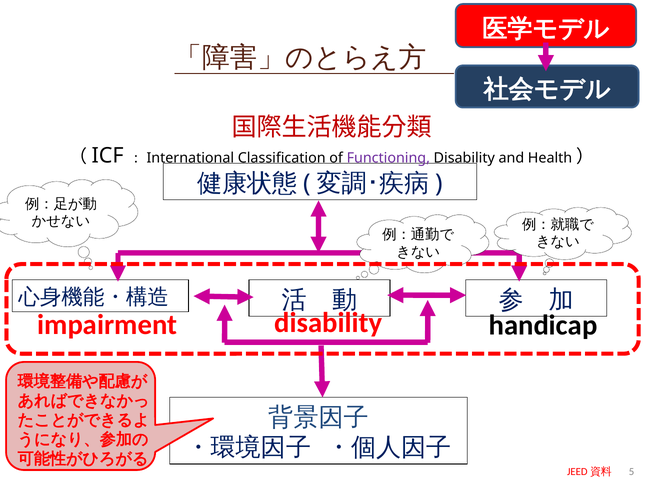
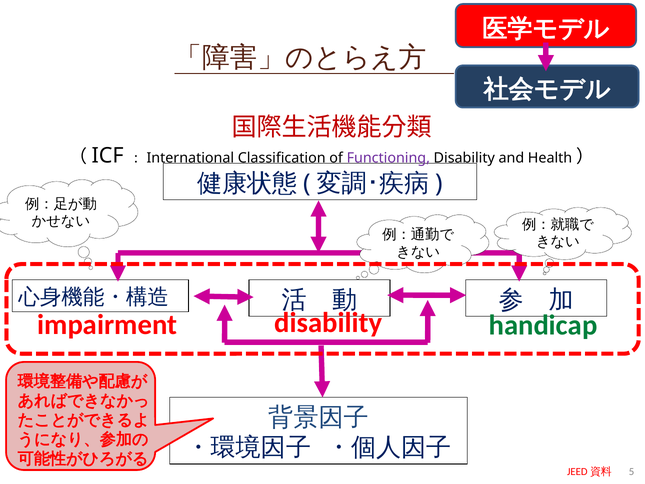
handicap colour: black -> green
